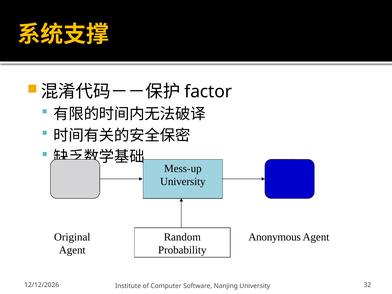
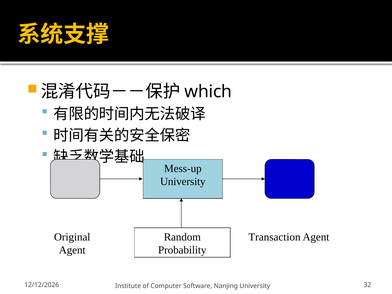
factor: factor -> which
Anonymous: Anonymous -> Transaction
